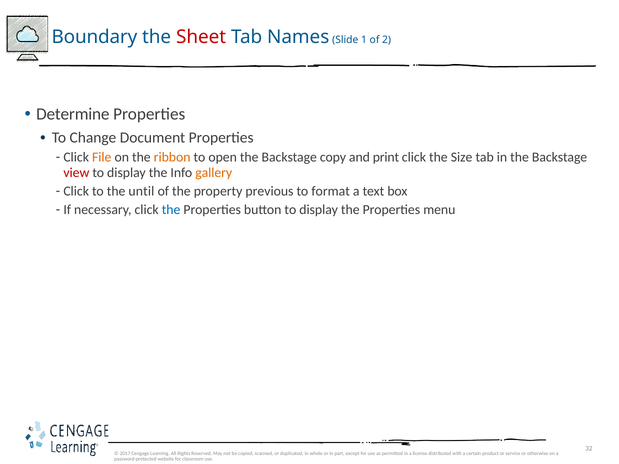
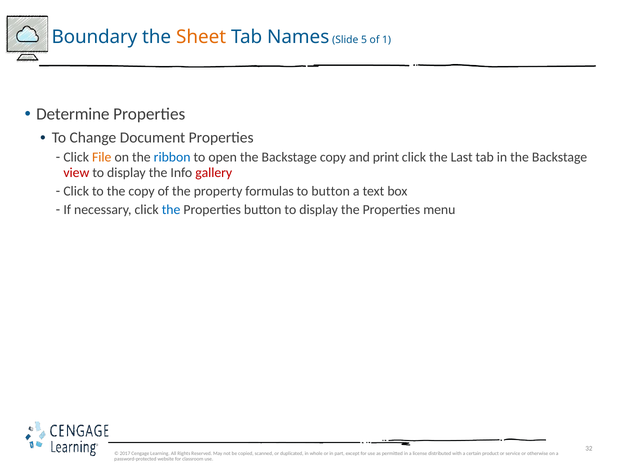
Sheet colour: red -> orange
1: 1 -> 5
2: 2 -> 1
ribbon colour: orange -> blue
Size: Size -> Last
gallery colour: orange -> red
the until: until -> copy
previous: previous -> formulas
to format: format -> button
